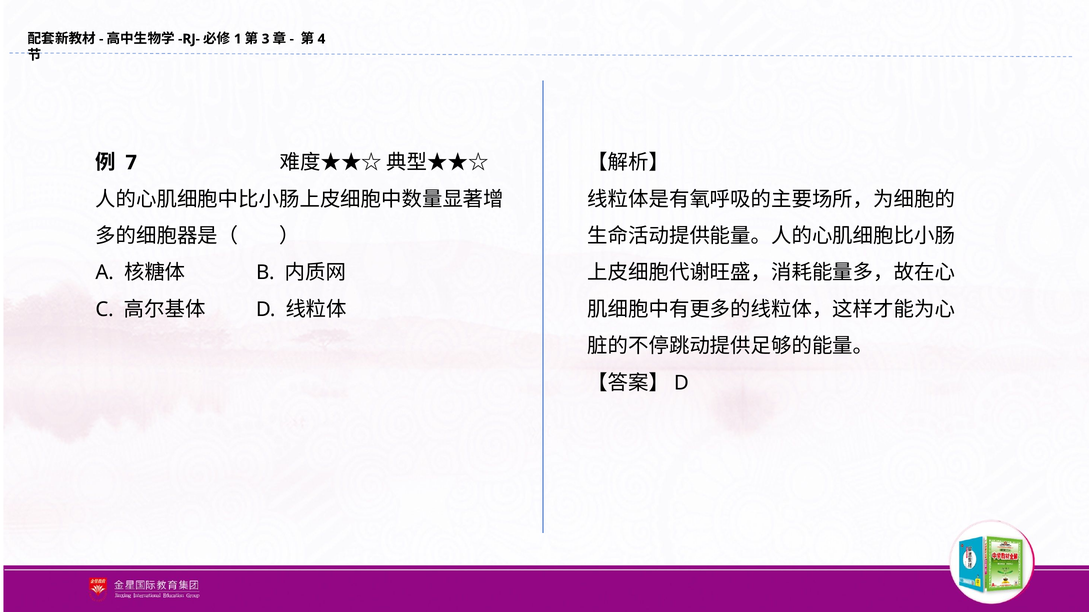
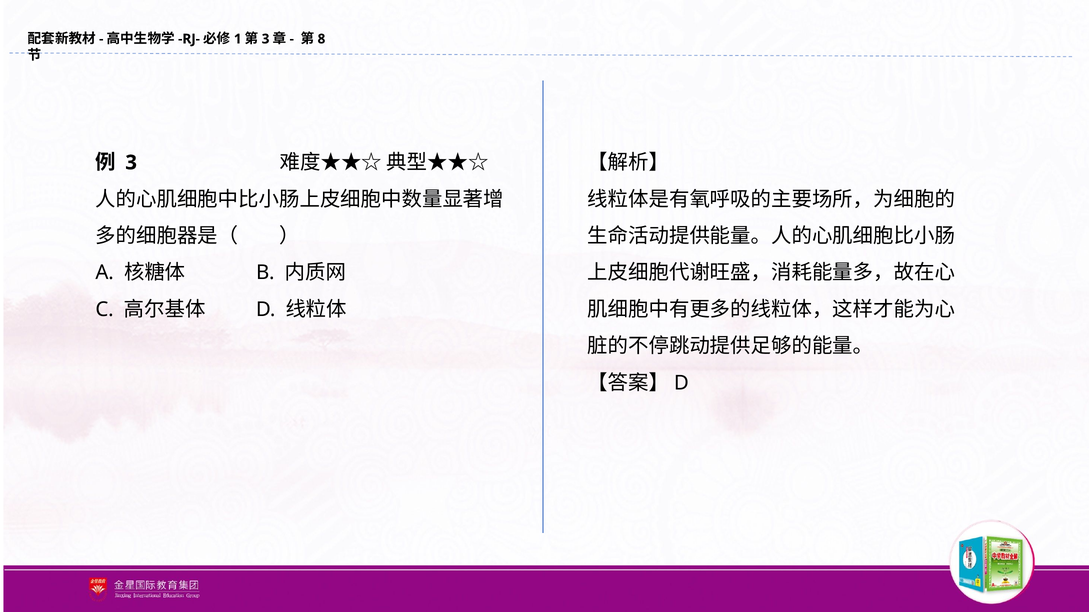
4: 4 -> 8
7 at (131, 163): 7 -> 3
